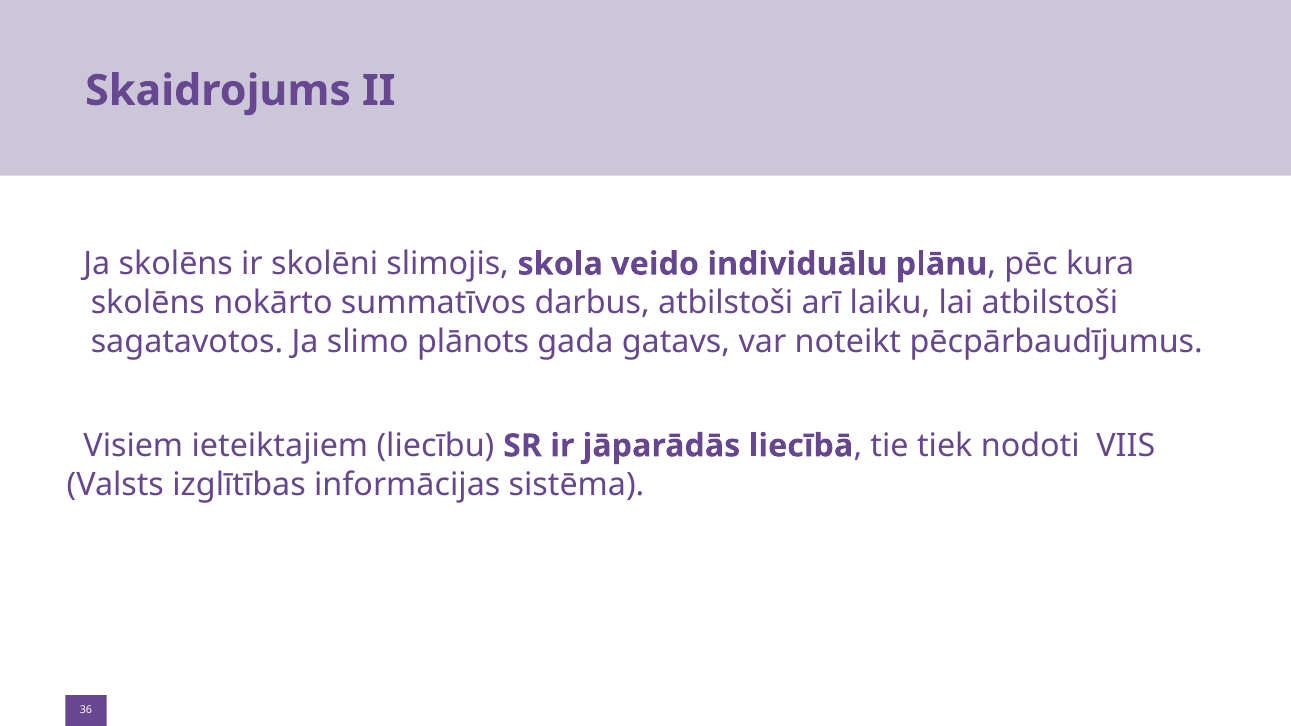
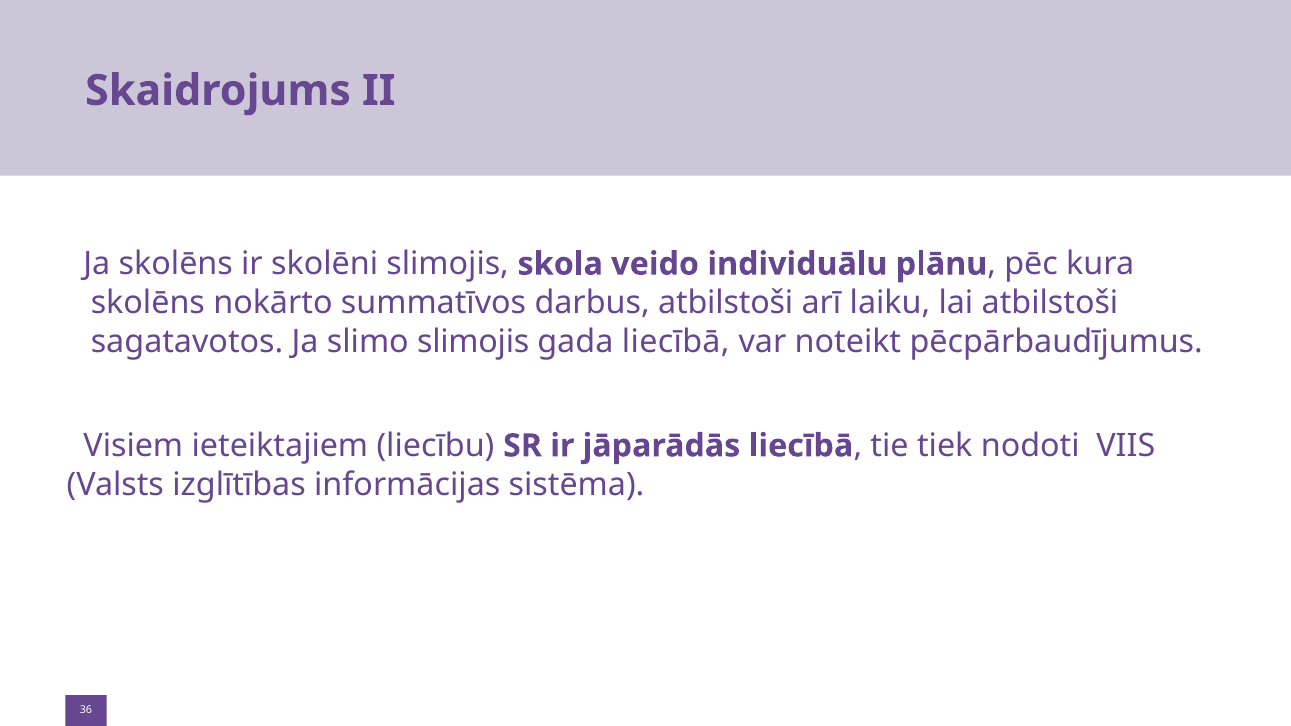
slimo plānots: plānots -> slimojis
gada gatavs: gatavs -> liecībā
